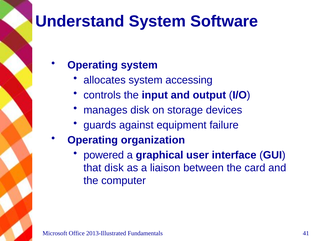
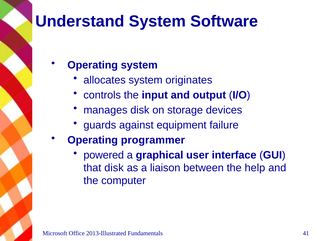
accessing: accessing -> originates
organization: organization -> programmer
card: card -> help
